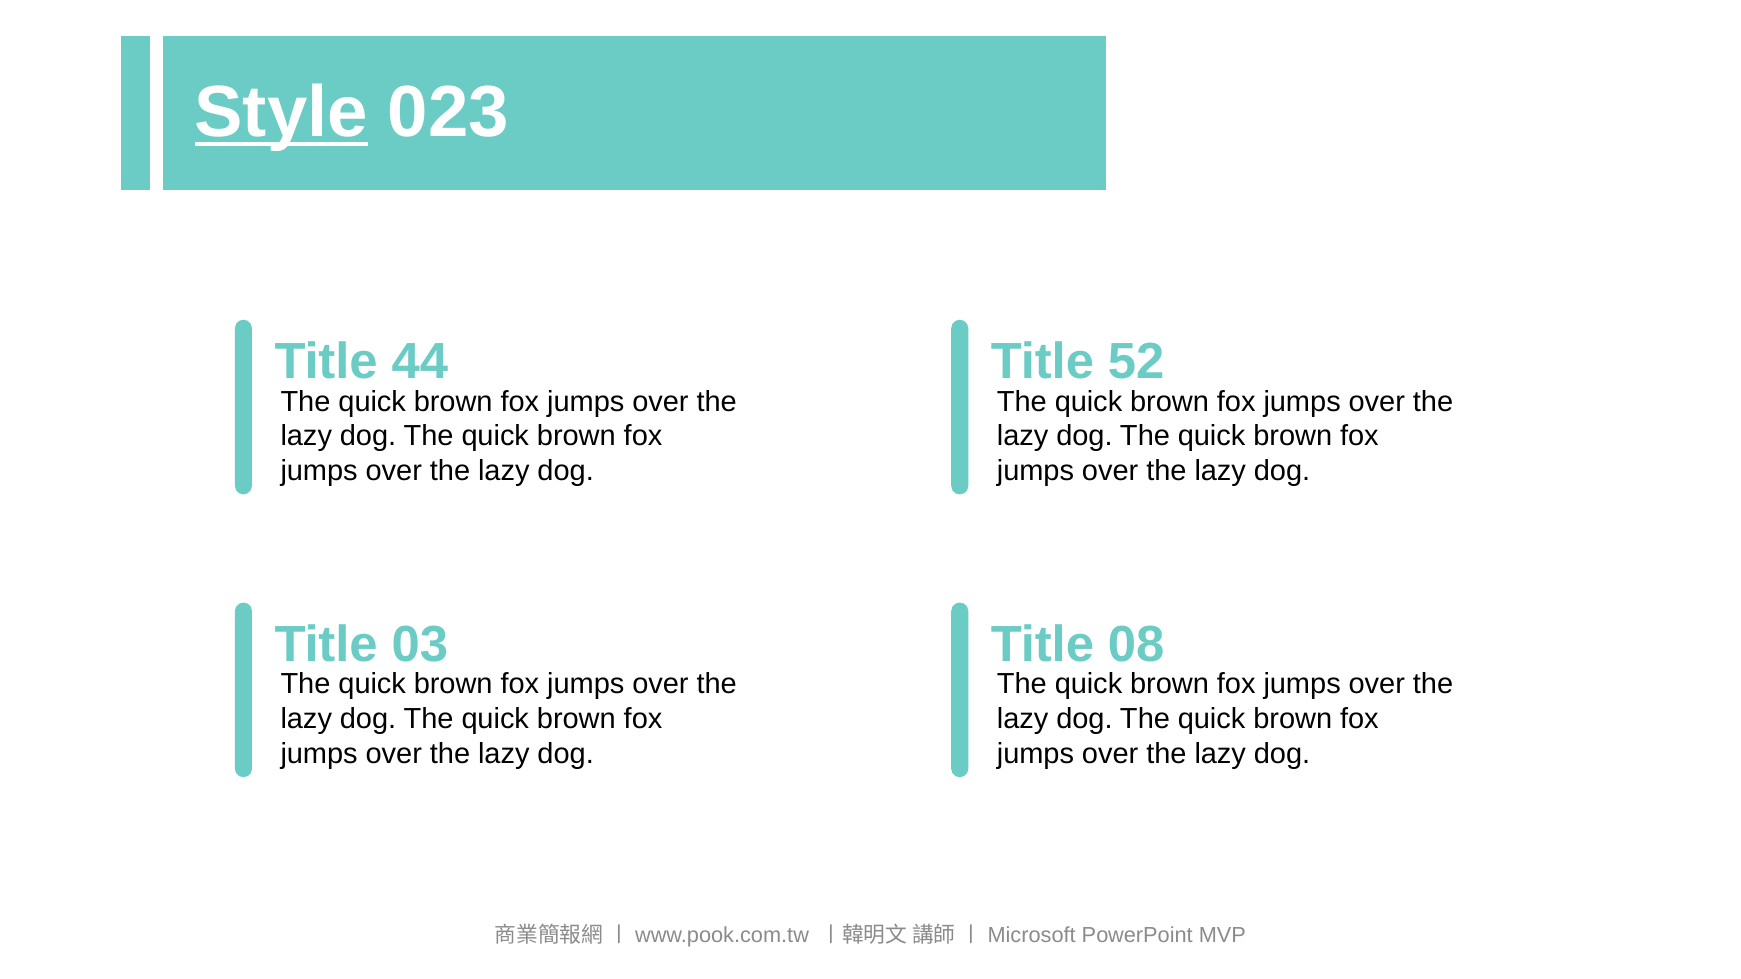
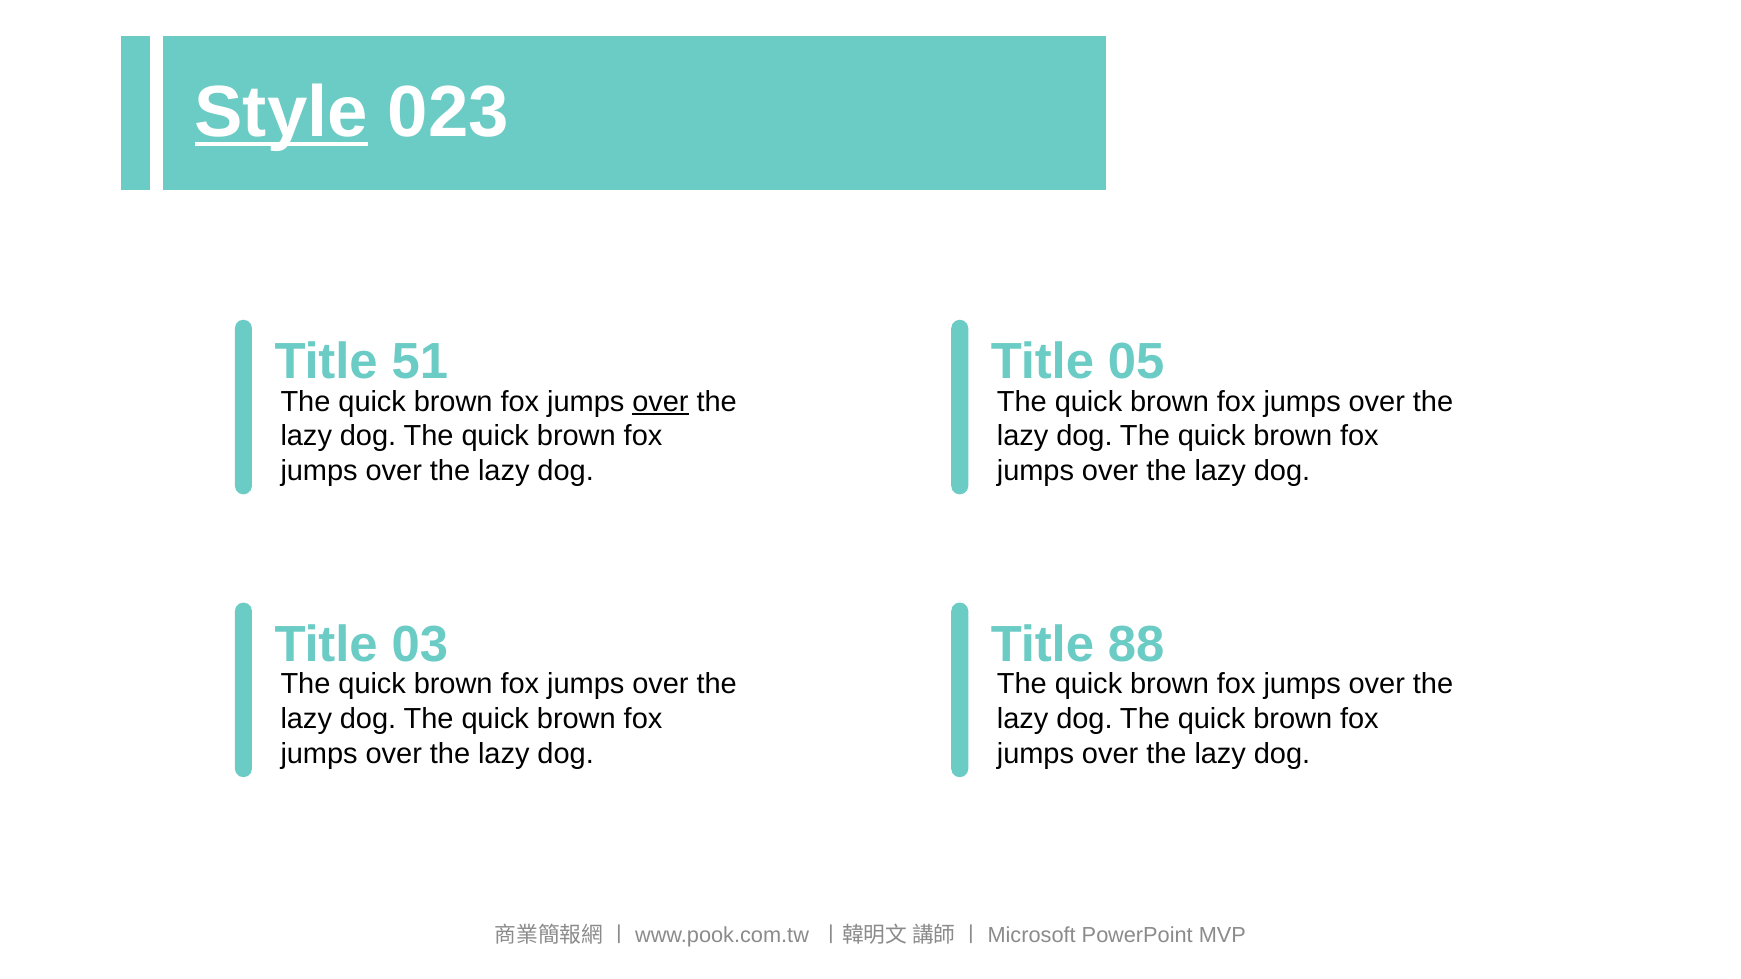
44: 44 -> 51
52: 52 -> 05
over at (660, 402) underline: none -> present
08: 08 -> 88
